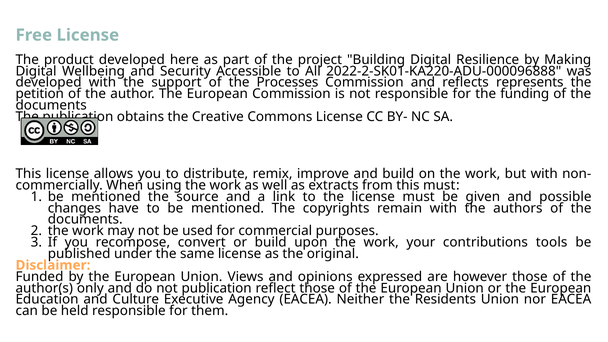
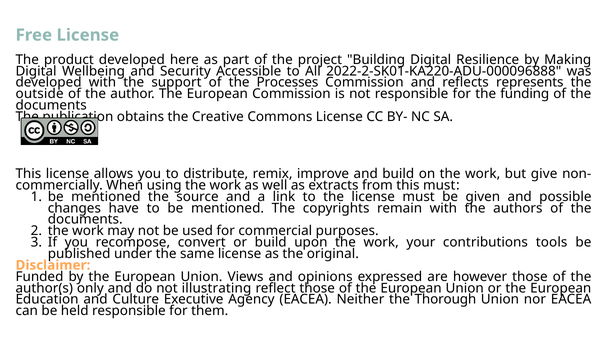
petition: petition -> outside
but with: with -> give
not publication: publication -> illustrating
Residents: Residents -> Thorough
